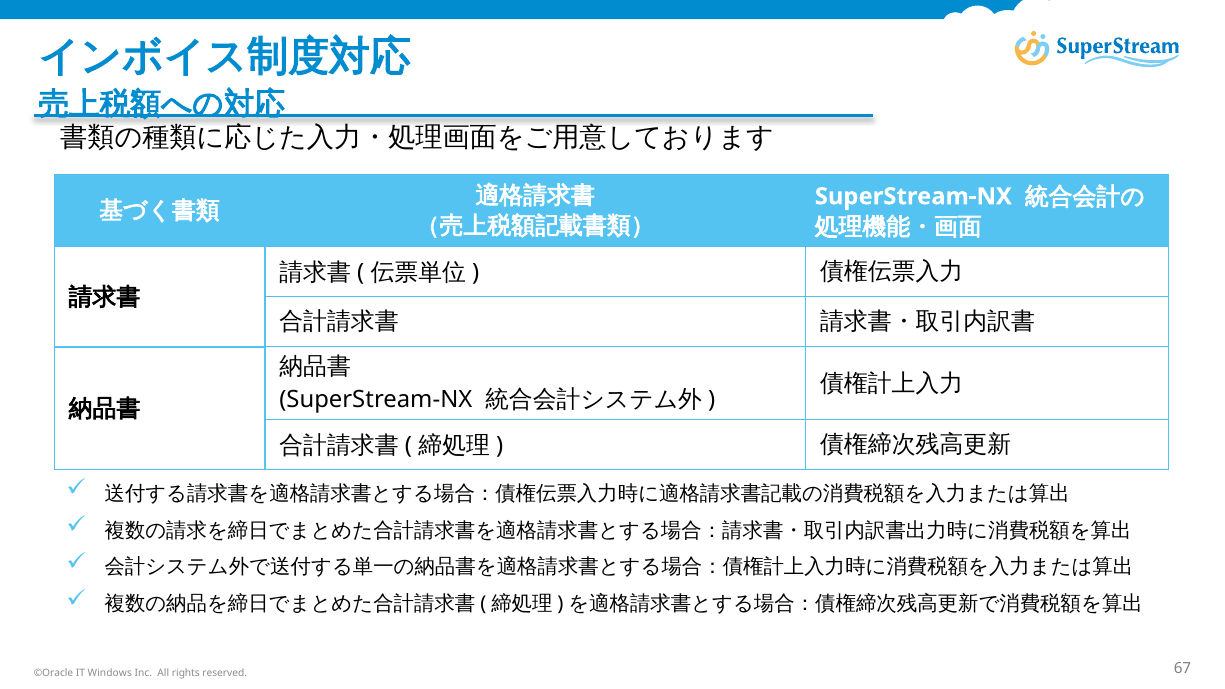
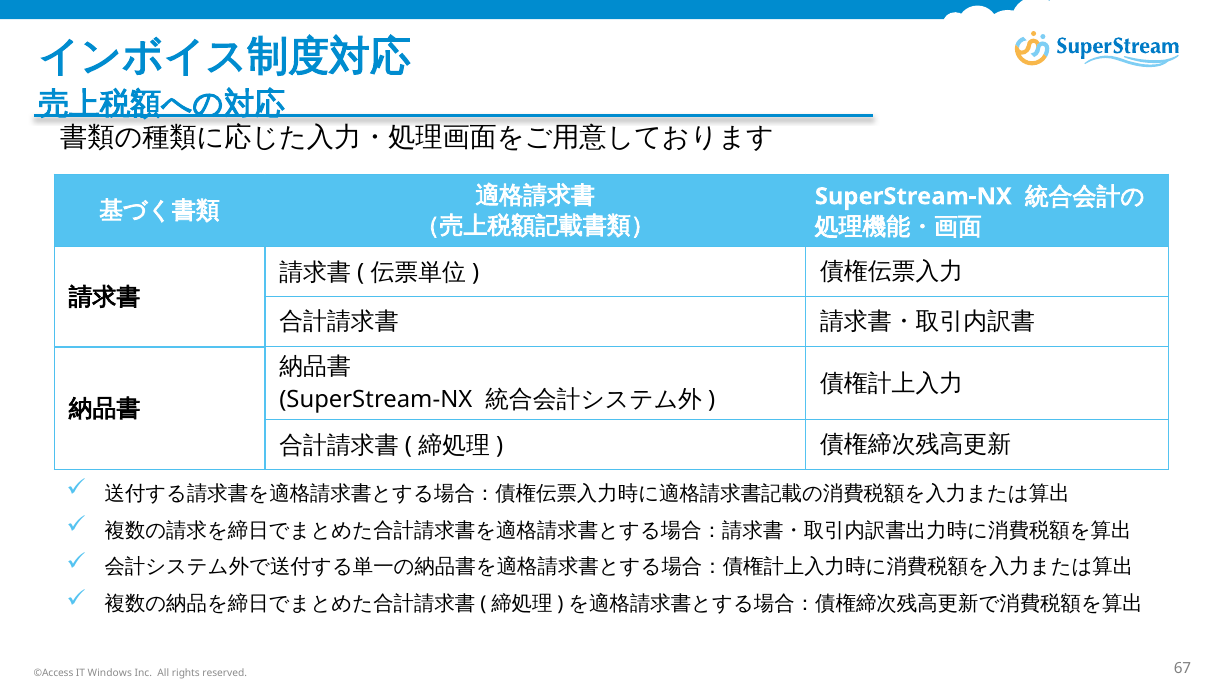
©Oracle: ©Oracle -> ©Access
